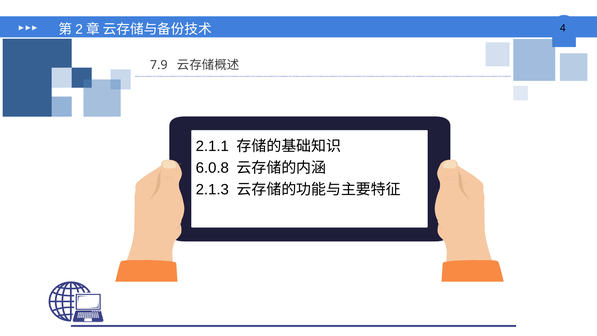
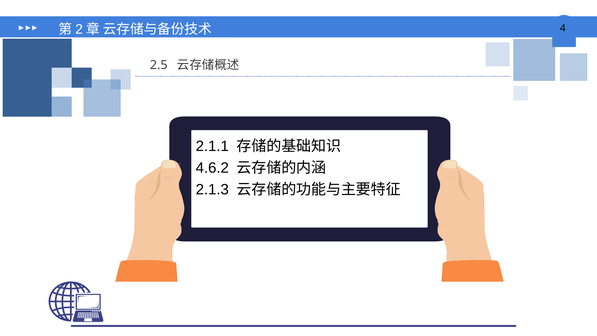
7.9: 7.9 -> 2.5
6.0.8: 6.0.8 -> 4.6.2
